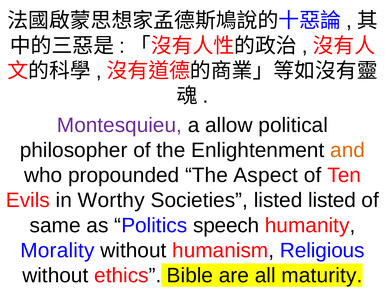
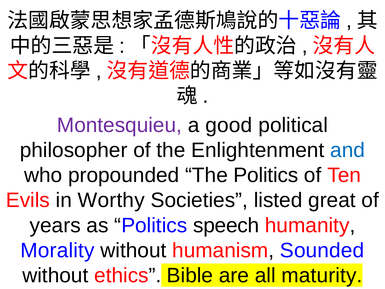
allow: allow -> good
and colour: orange -> blue
The Aspect: Aspect -> Politics
listed listed: listed -> great
same: same -> years
Religious: Religious -> Sounded
